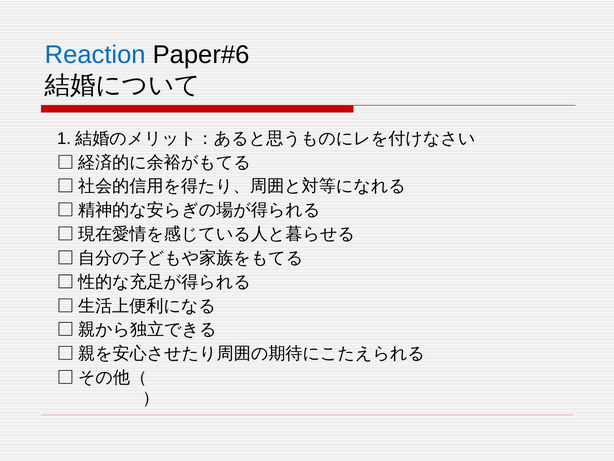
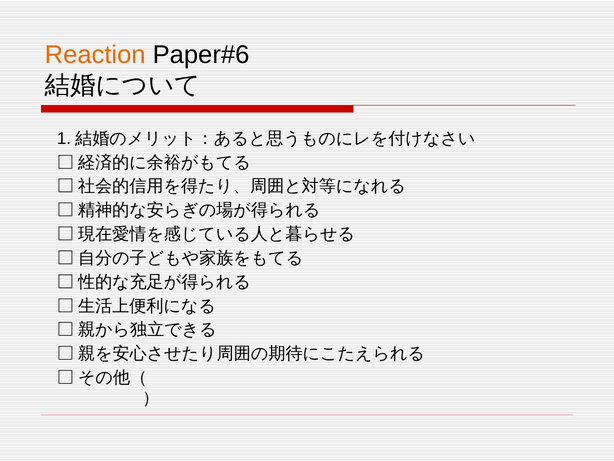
Reaction colour: blue -> orange
